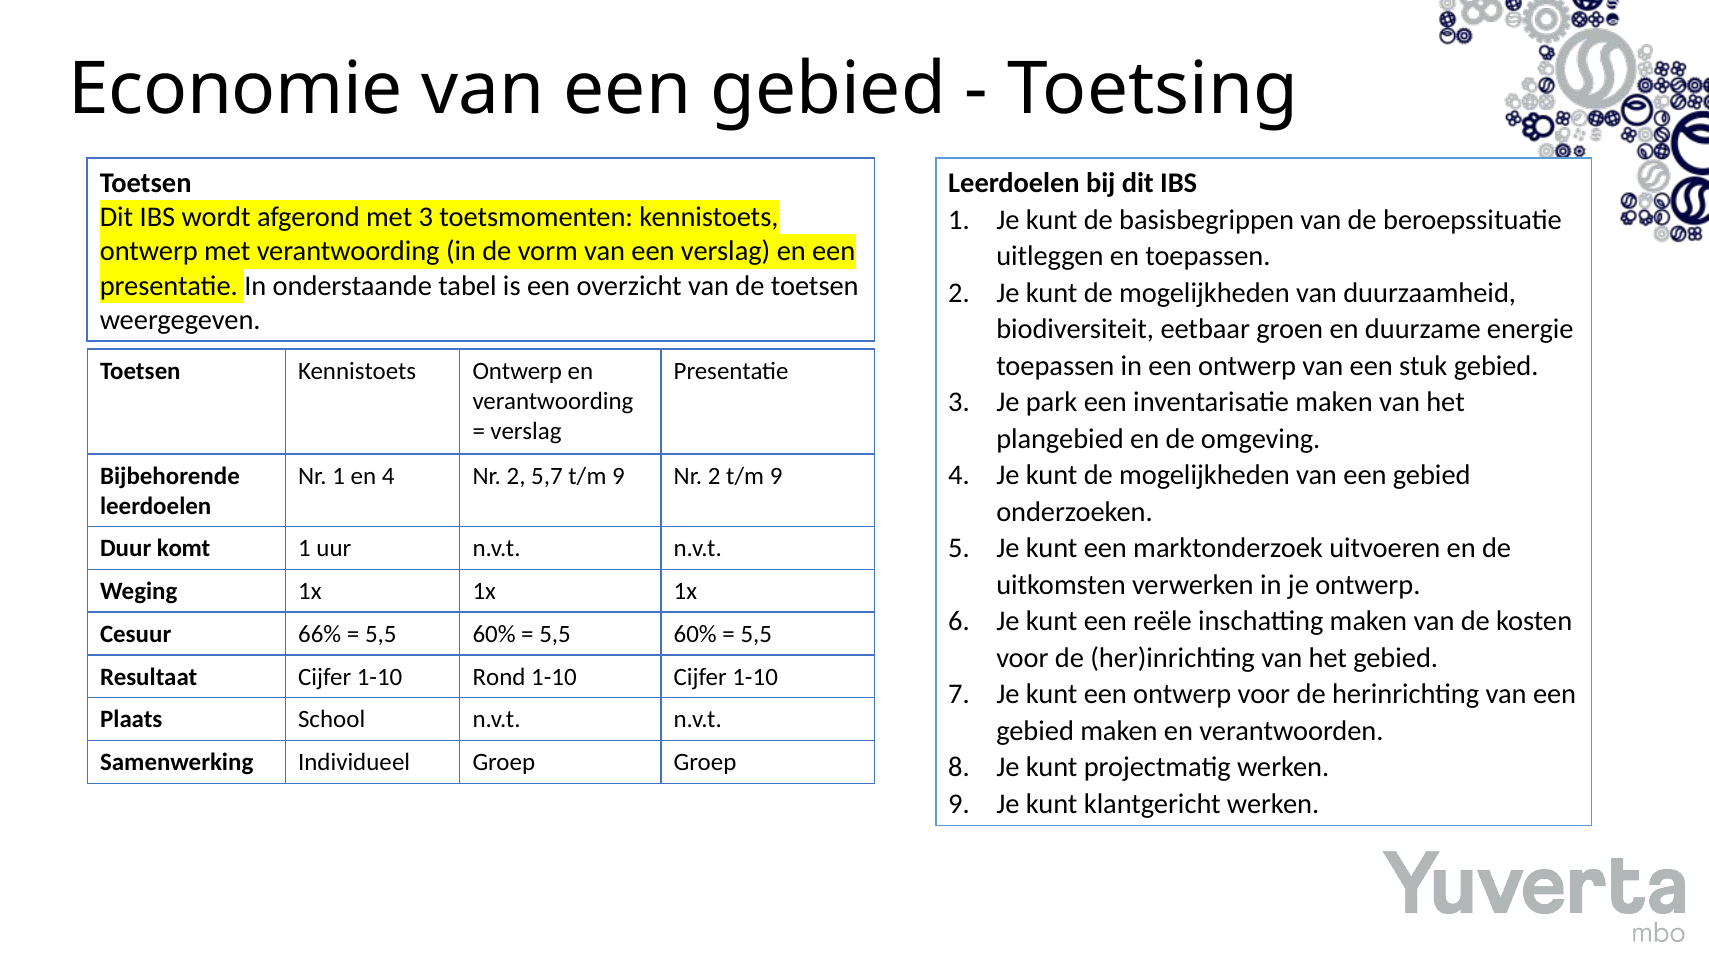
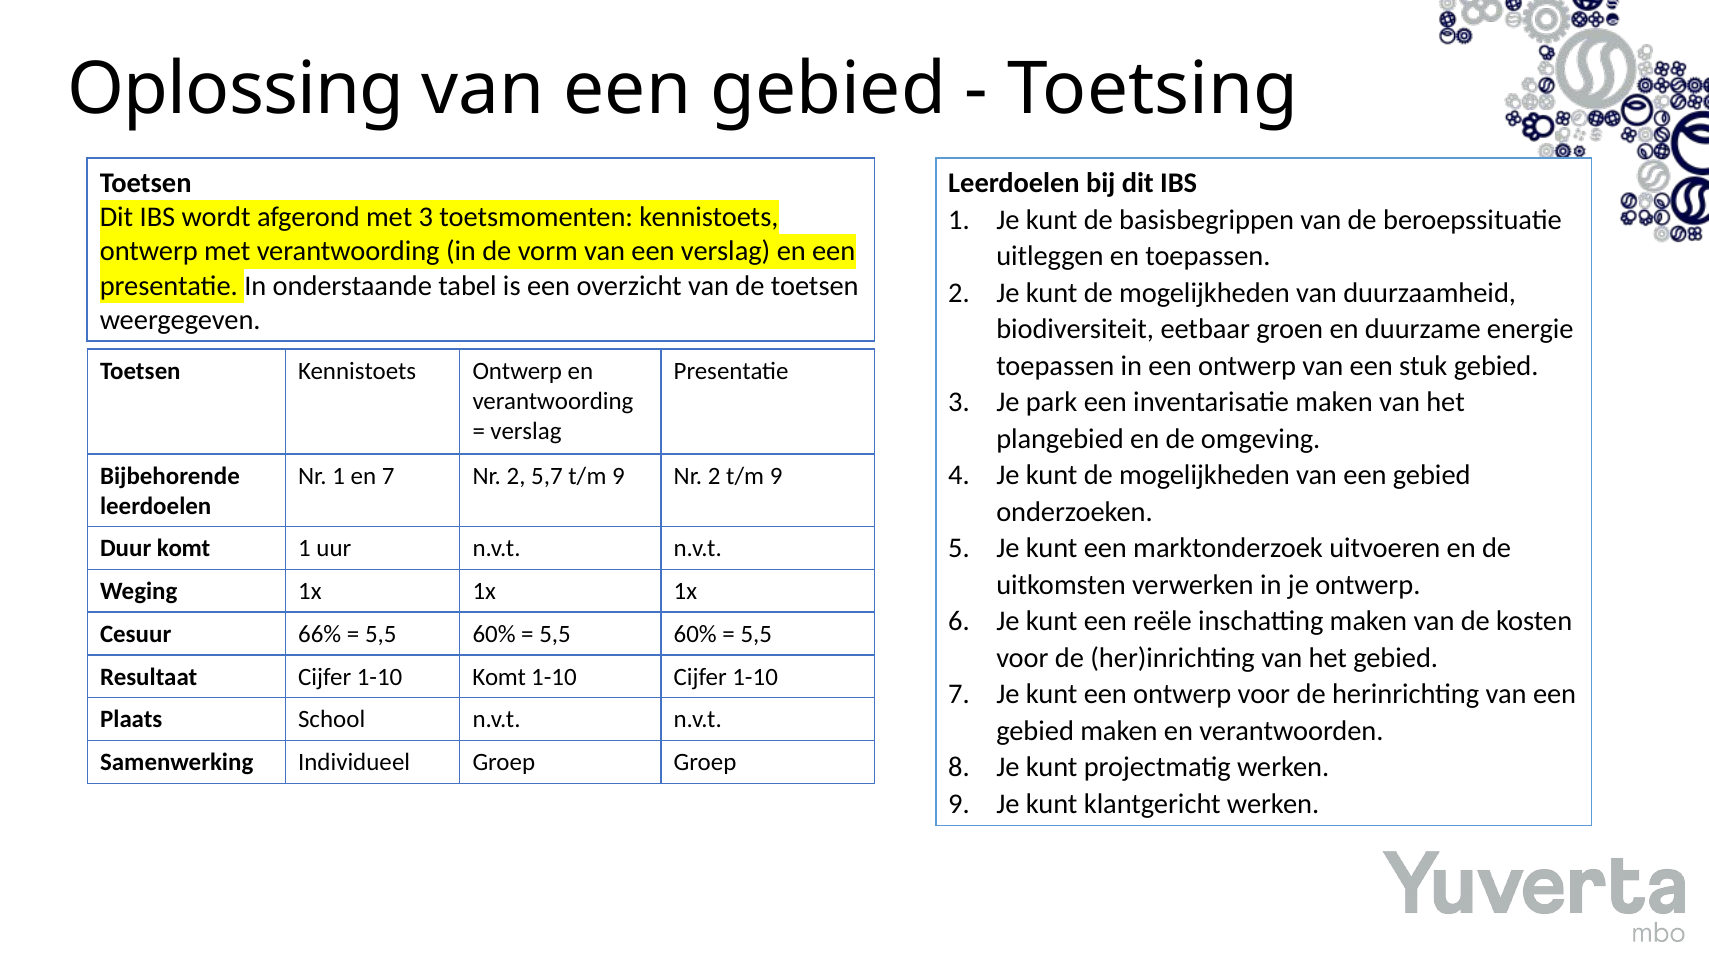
Economie: Economie -> Oplossing
en 4: 4 -> 7
1-10 Rond: Rond -> Komt
